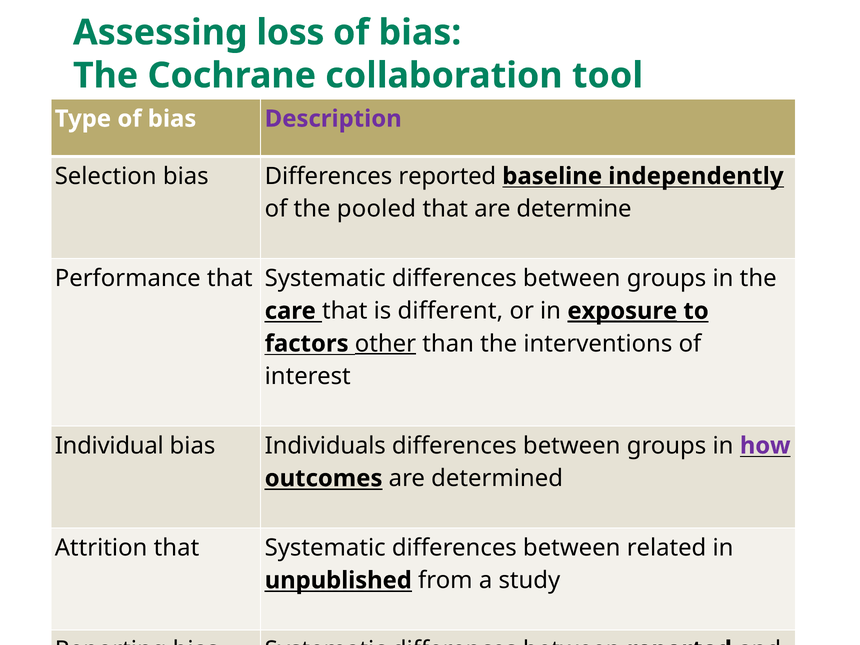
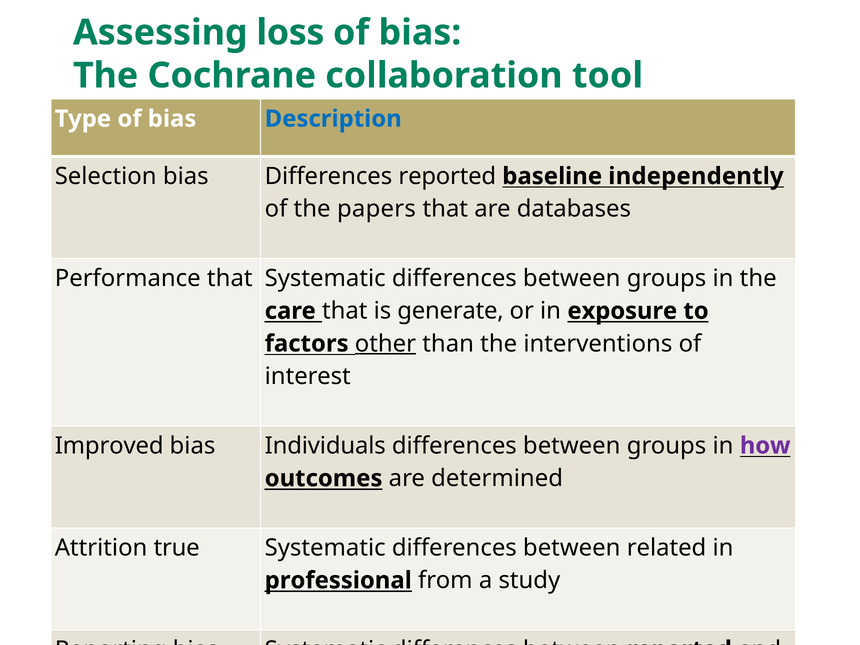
Description colour: purple -> blue
pooled: pooled -> papers
determine: determine -> databases
different: different -> generate
exposure underline: present -> none
Individual: Individual -> Improved
Attrition that: that -> true
unpublished: unpublished -> professional
